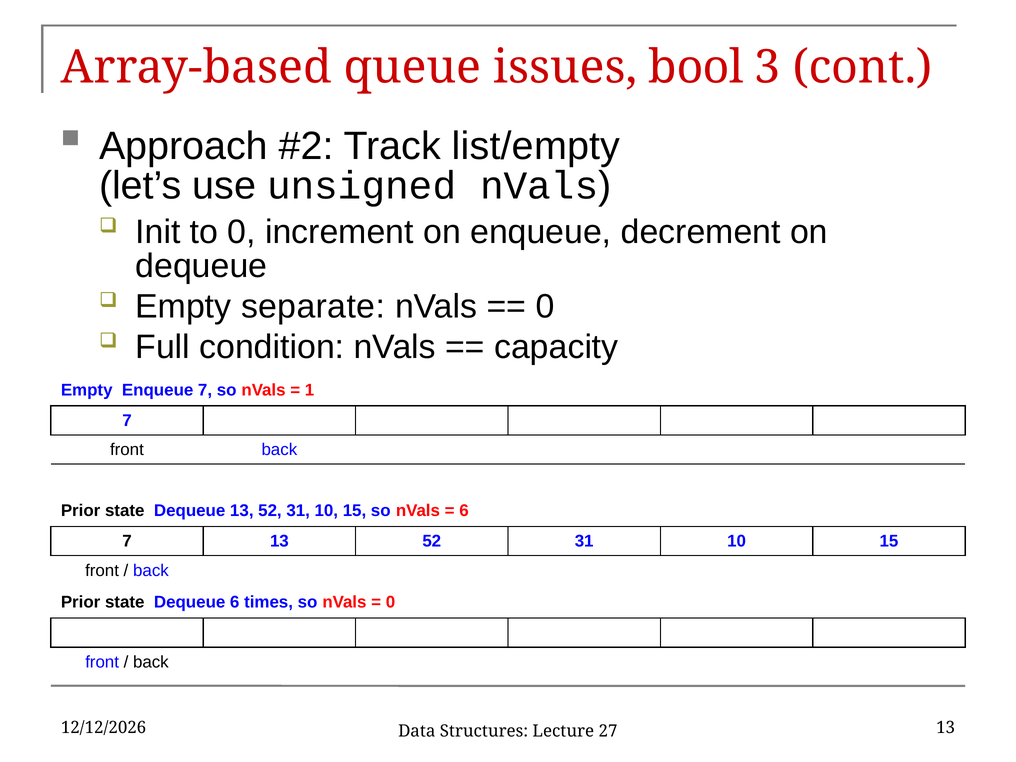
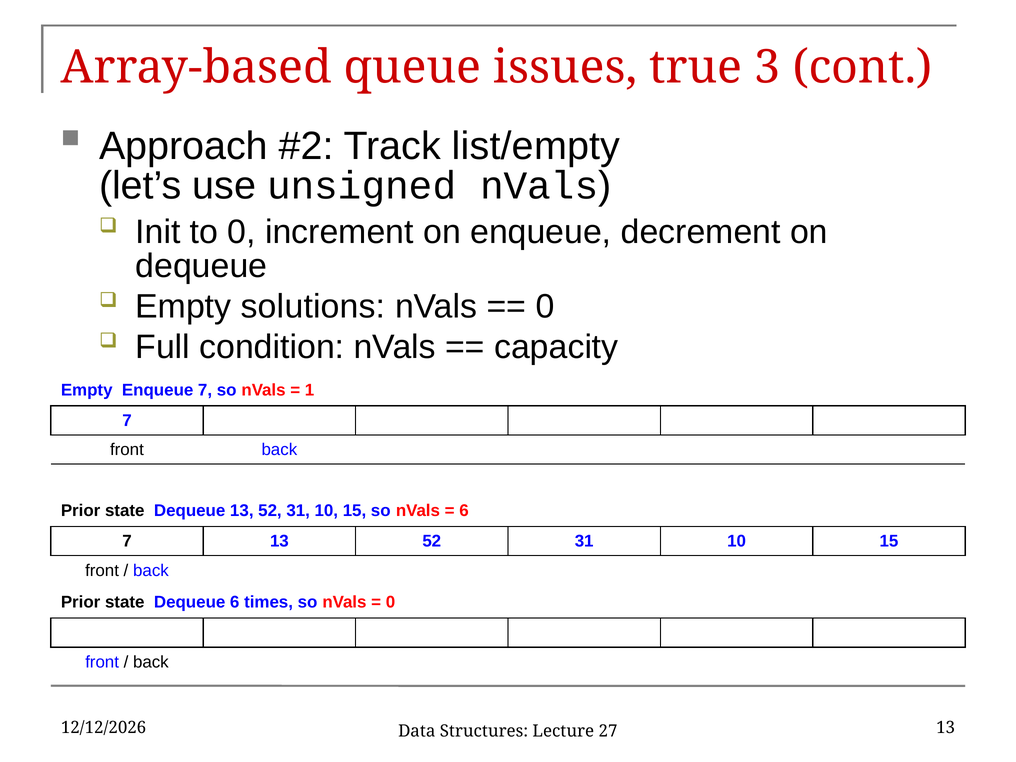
bool: bool -> true
separate: separate -> solutions
